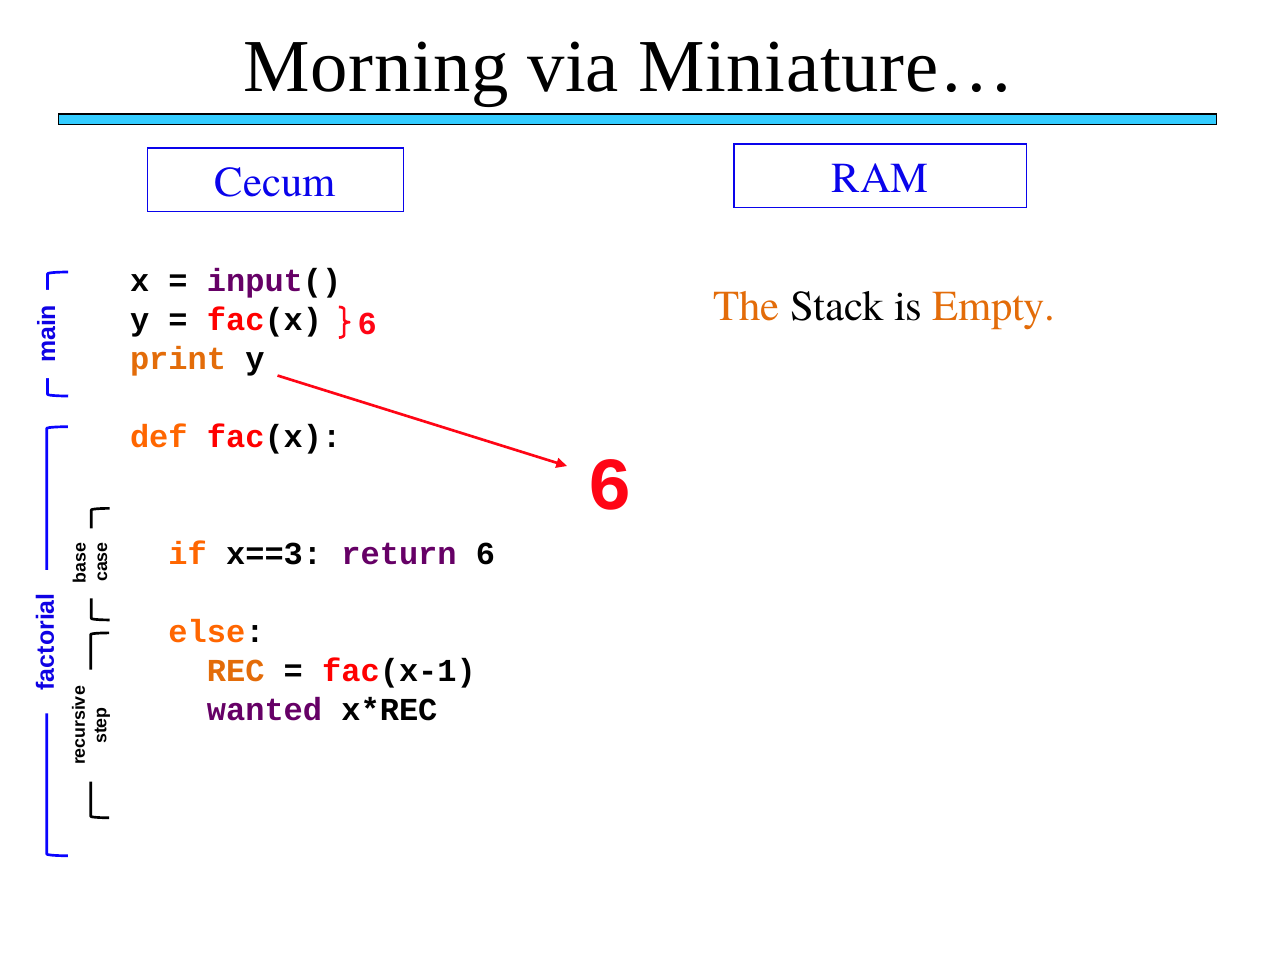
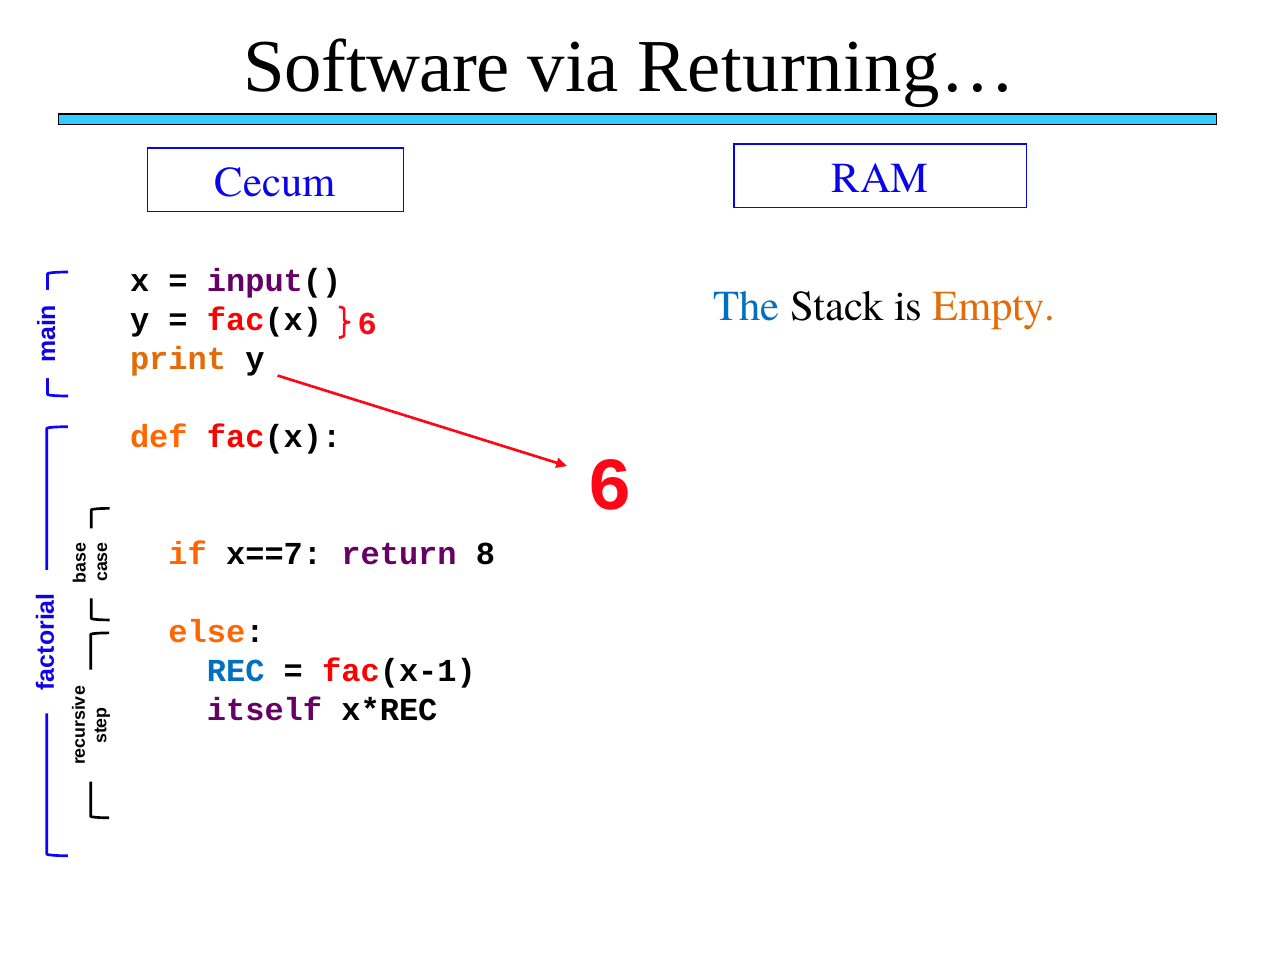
Morning: Morning -> Software
Miniature…: Miniature… -> Returning…
The colour: orange -> blue
x==3: x==3 -> x==7
return 6: 6 -> 8
REC colour: orange -> blue
wanted: wanted -> itself
